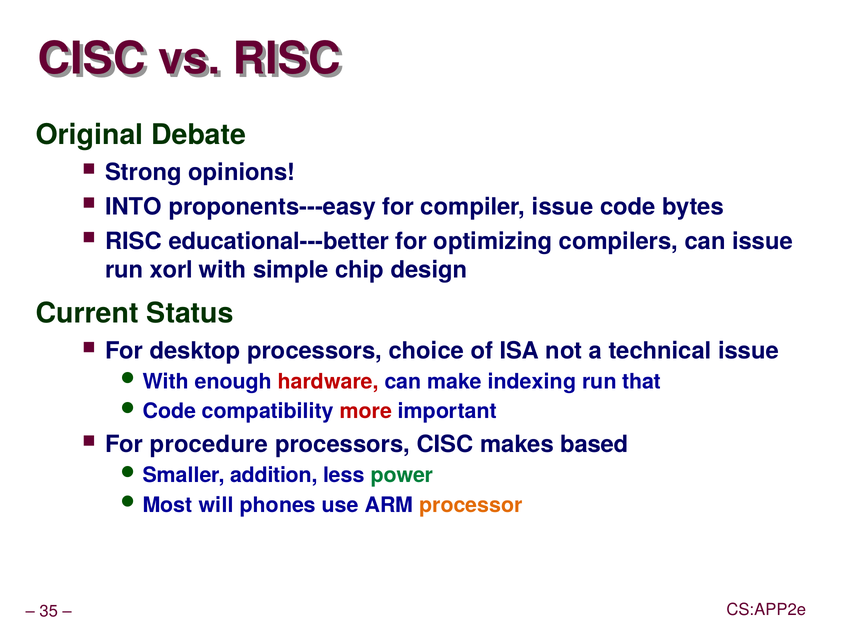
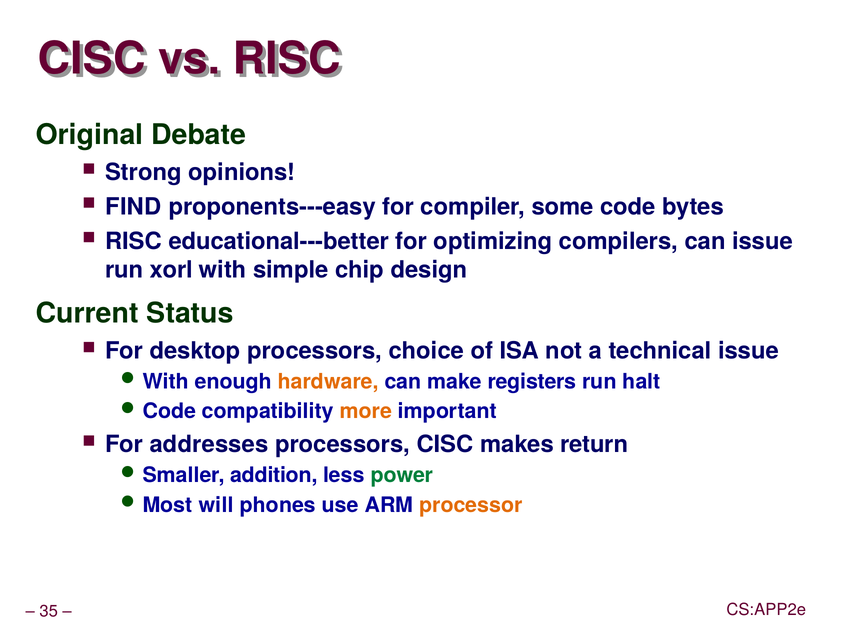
INTO: INTO -> FIND
compiler issue: issue -> some
hardware colour: red -> orange
indexing: indexing -> registers
that: that -> halt
more colour: red -> orange
procedure: procedure -> addresses
based: based -> return
